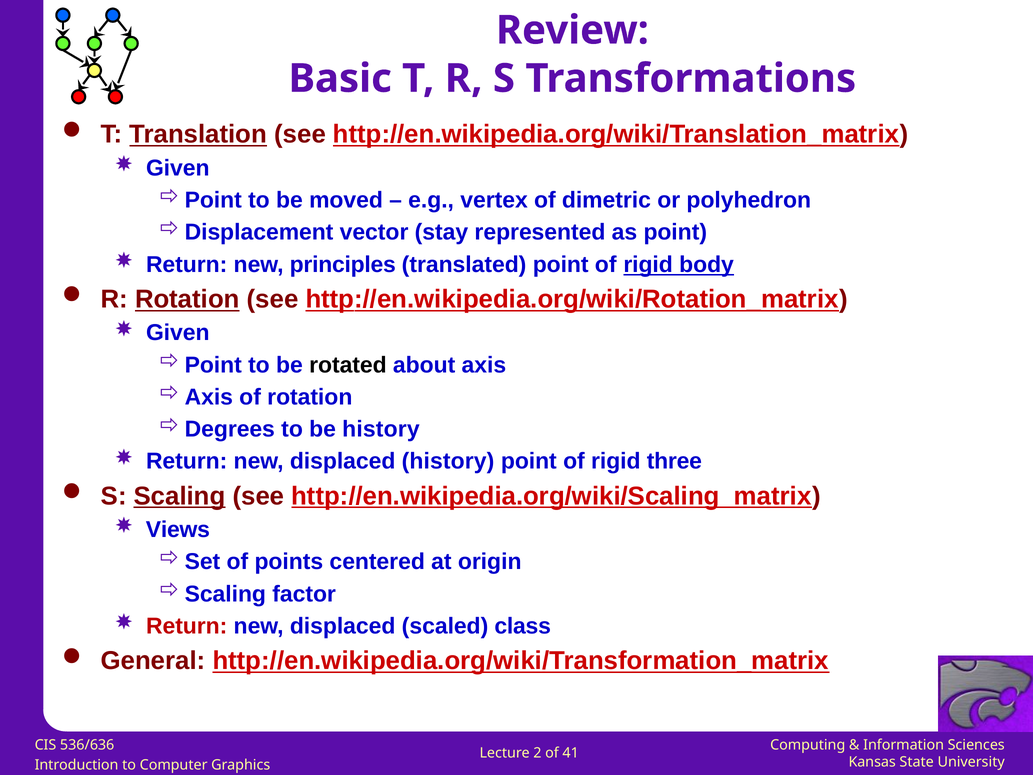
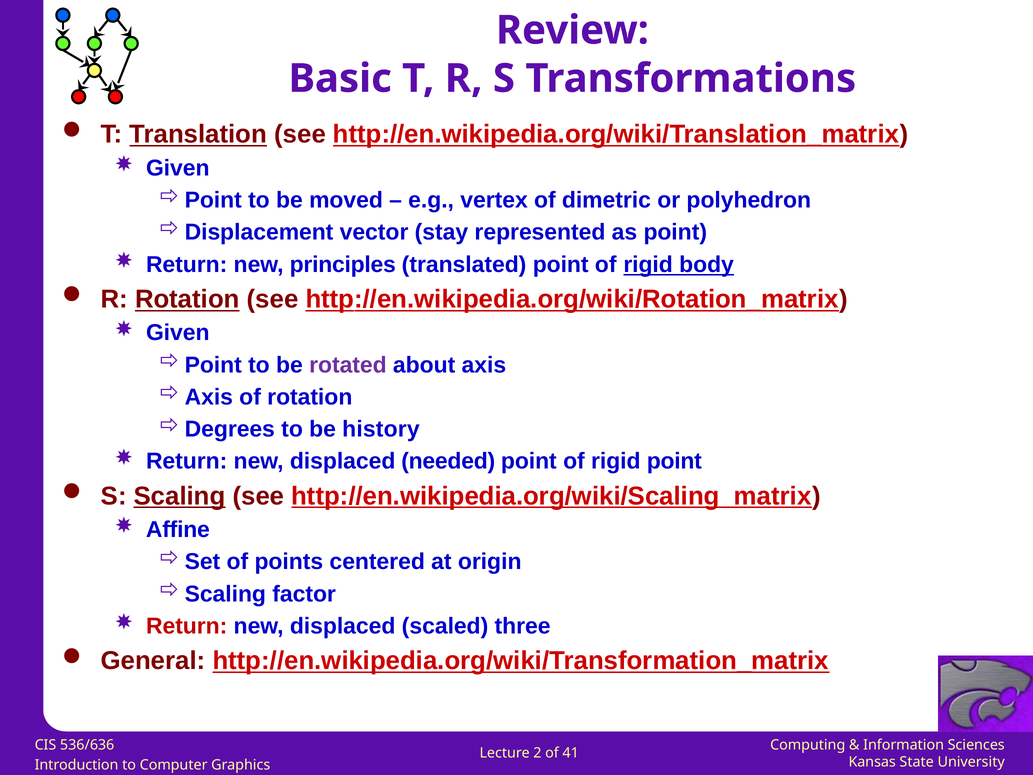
rotated colour: black -> purple
displaced history: history -> needed
rigid three: three -> point
Views: Views -> Affine
class: class -> three
